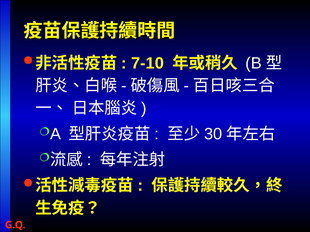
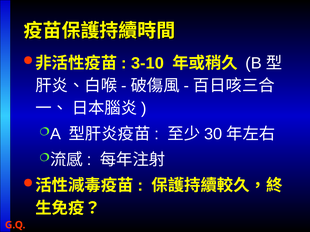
7-10: 7-10 -> 3-10
